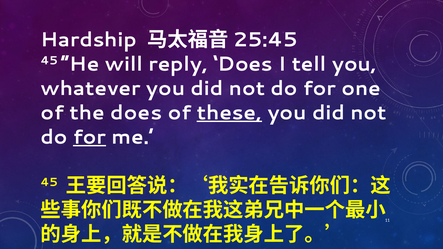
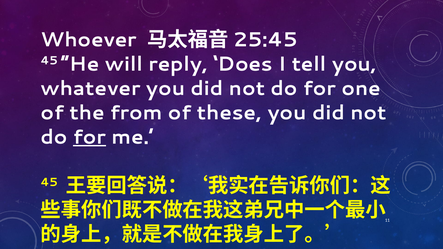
Hardship: Hardship -> Whoever
the does: does -> from
these underline: present -> none
